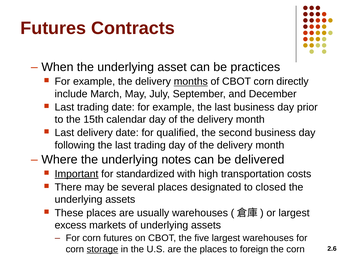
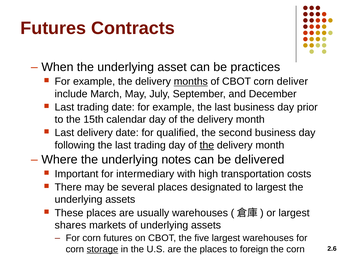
directly: directly -> deliver
the at (207, 145) underline: none -> present
Important underline: present -> none
standardized: standardized -> intermediary
to closed: closed -> largest
excess: excess -> shares
